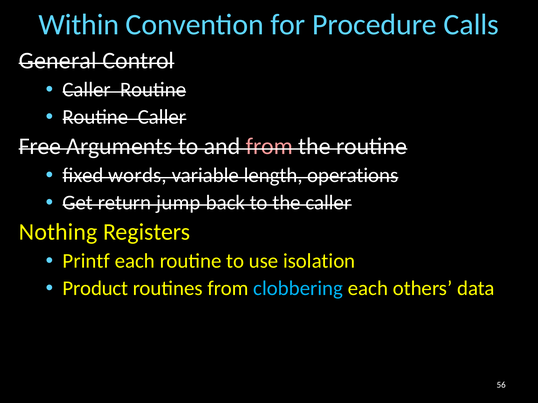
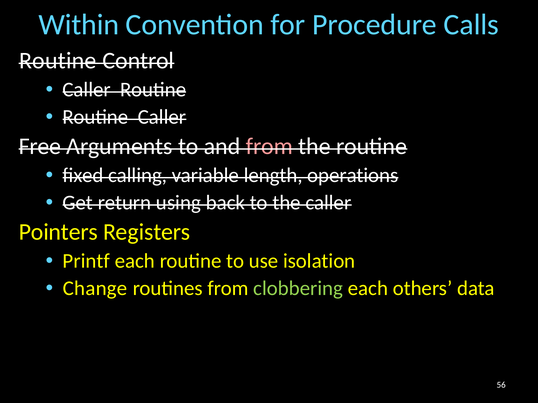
General at (58, 61): General -> Routine
words: words -> calling
jump: jump -> using
Nothing: Nothing -> Pointers
Product: Product -> Change
clobbering colour: light blue -> light green
